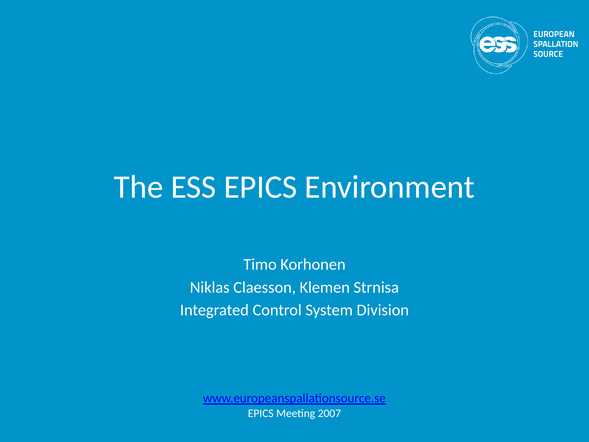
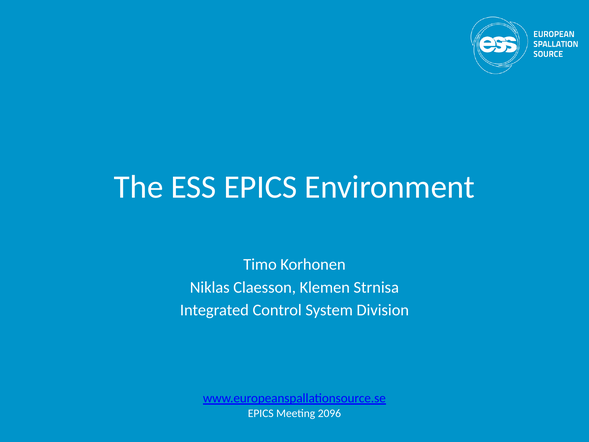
2007: 2007 -> 2096
